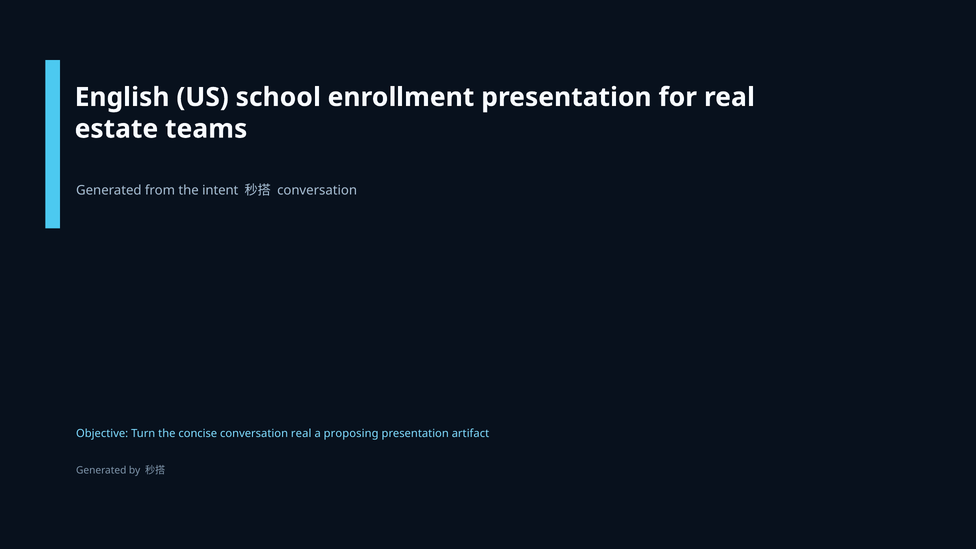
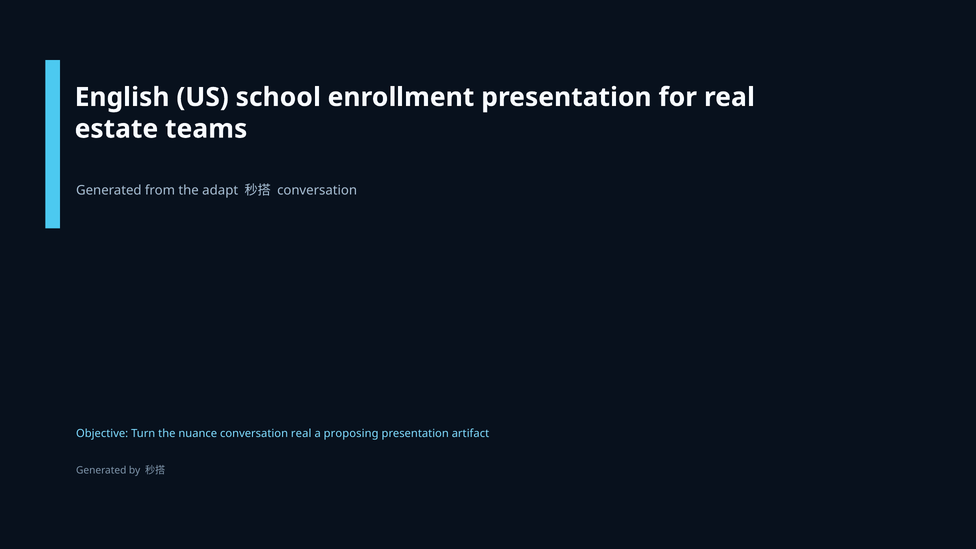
intent: intent -> adapt
concise: concise -> nuance
